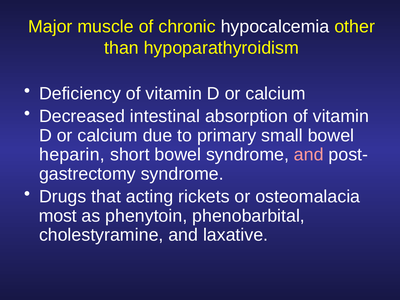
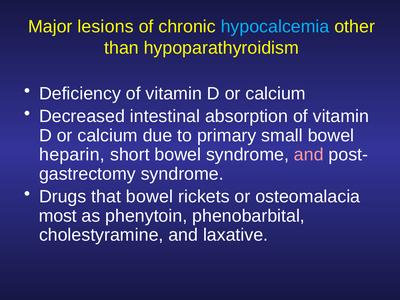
muscle: muscle -> lesions
hypocalcemia colour: white -> light blue
that acting: acting -> bowel
